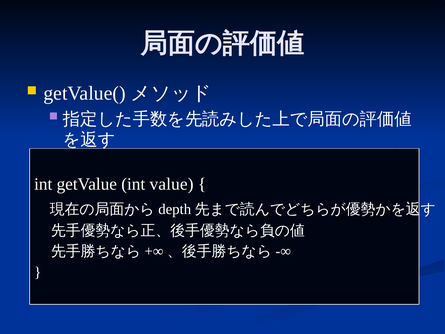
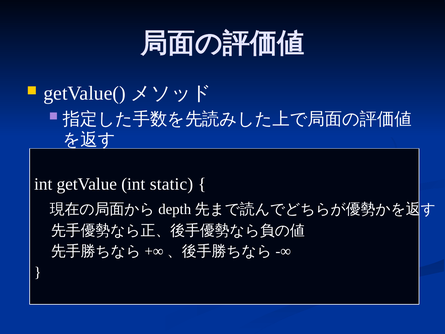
value: value -> static
